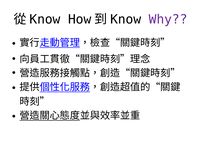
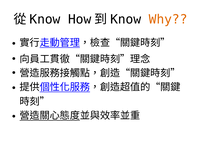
Why colour: purple -> orange
